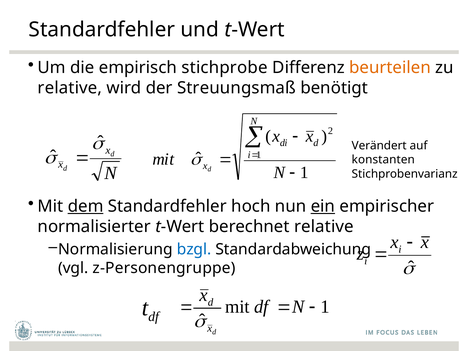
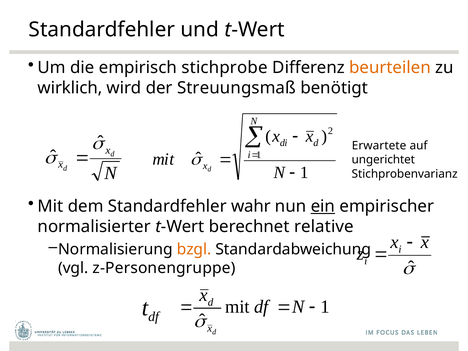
relative at (70, 88): relative -> wirklich
Verändert: Verändert -> Erwartete
konstanten: konstanten -> ungerichtet
dem underline: present -> none
hoch: hoch -> wahr
bzgl colour: blue -> orange
